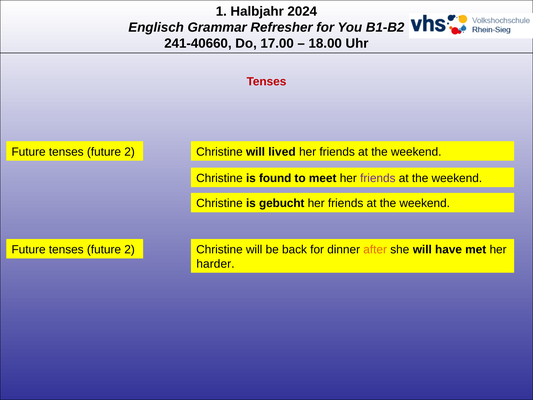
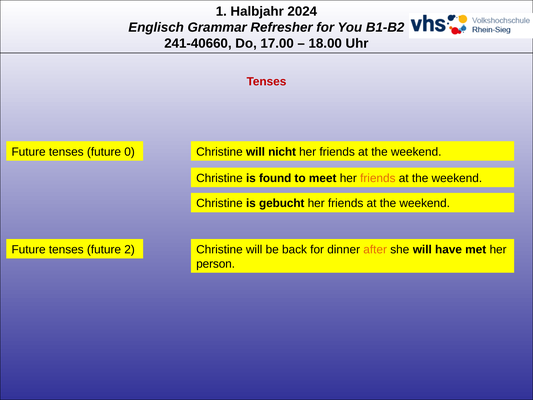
2 at (130, 152): 2 -> 0
lived: lived -> nicht
friends at (378, 178) colour: purple -> orange
harder: harder -> person
